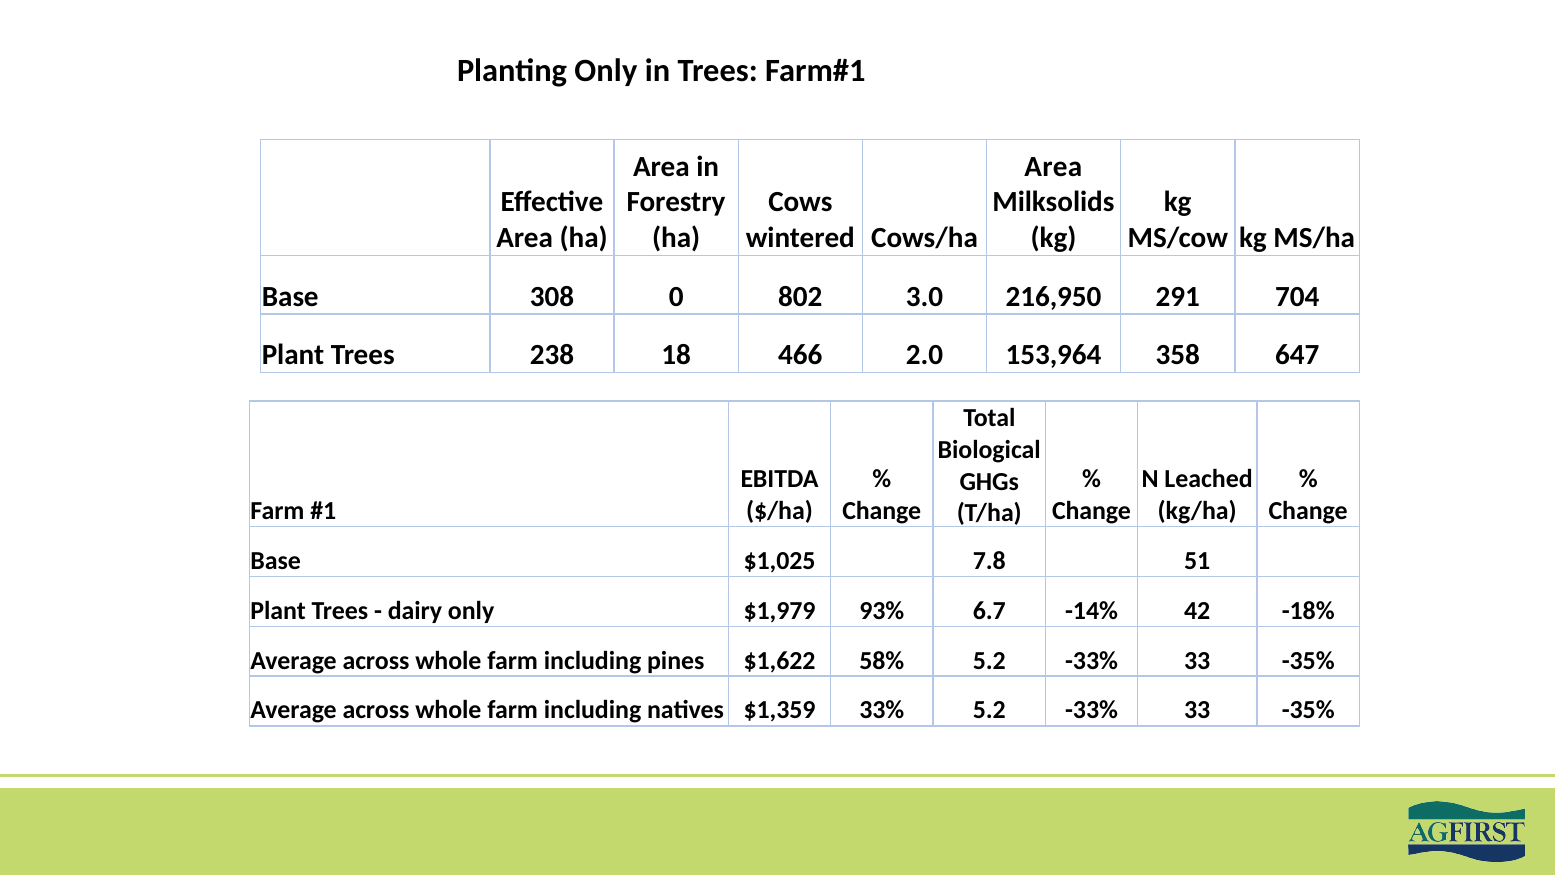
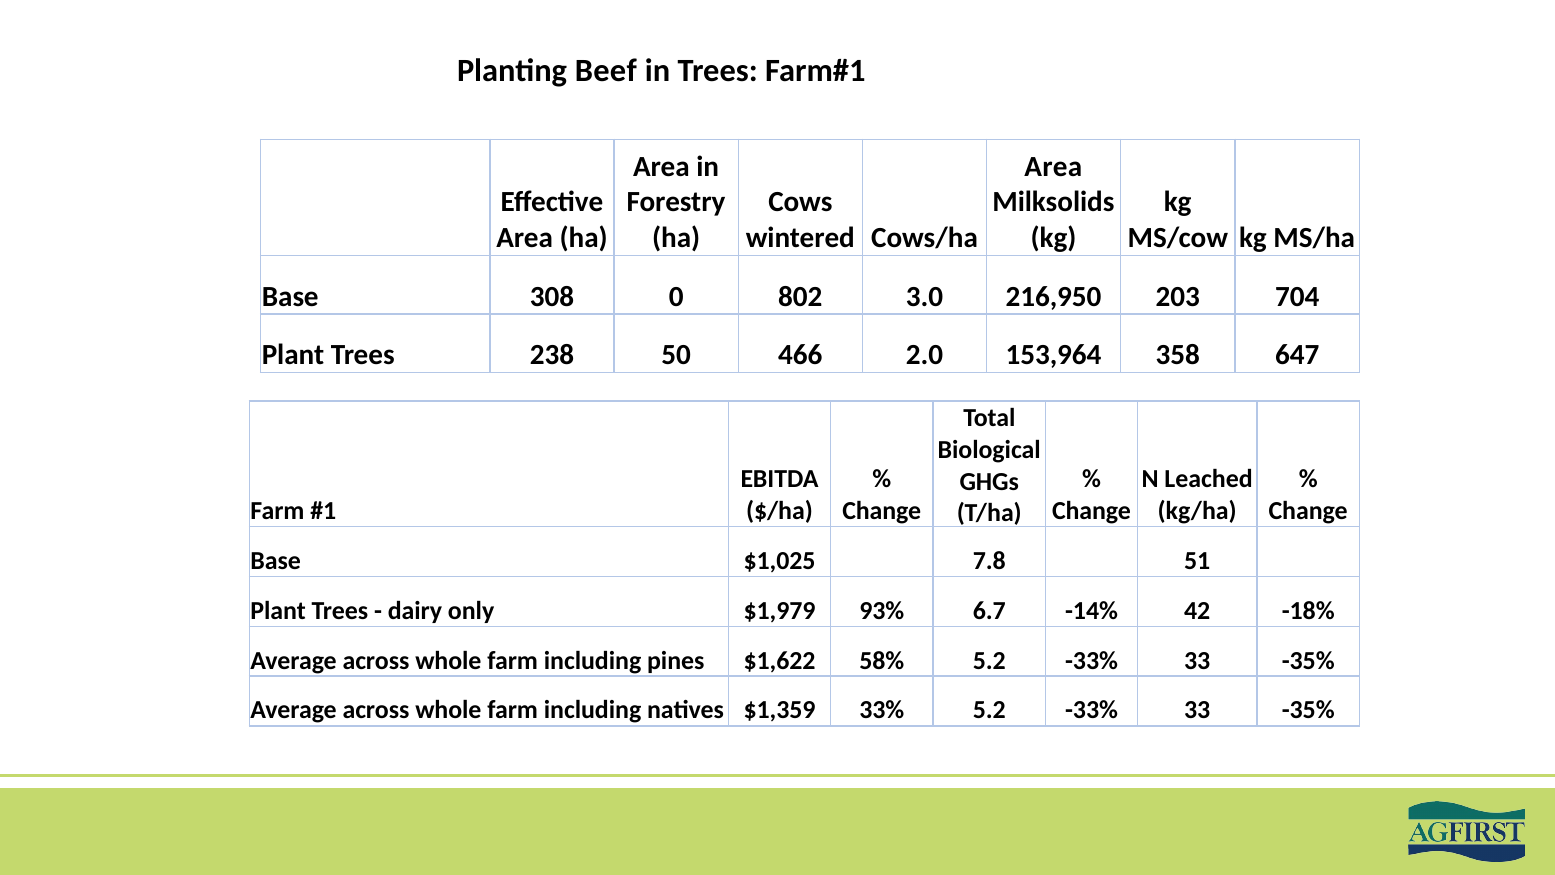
Planting Only: Only -> Beef
291: 291 -> 203
18: 18 -> 50
